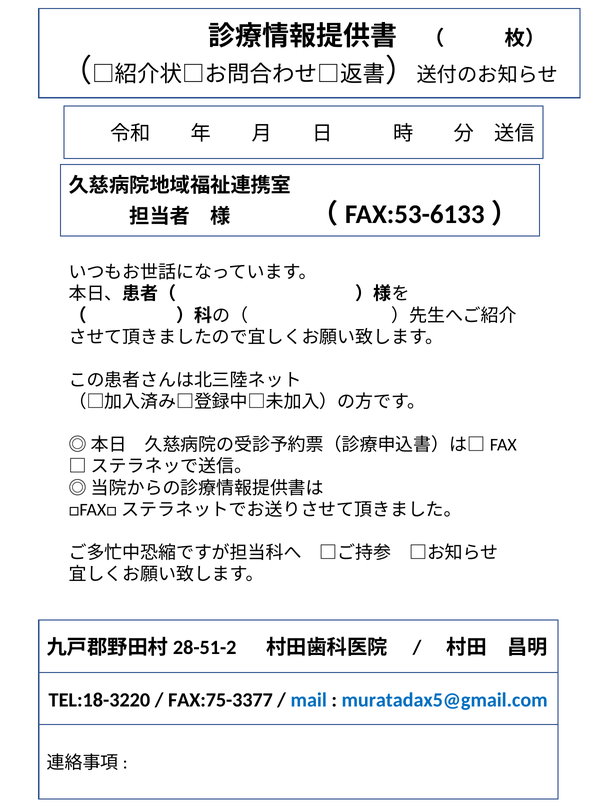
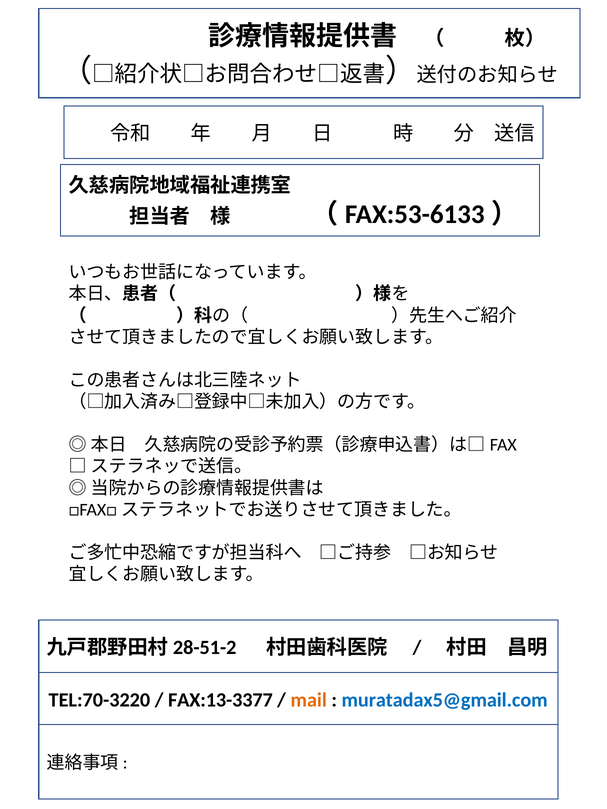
TEL:18-3220: TEL:18-3220 -> TEL:70-3220
FAX:75-3377: FAX:75-3377 -> FAX:13-3377
mail colour: blue -> orange
